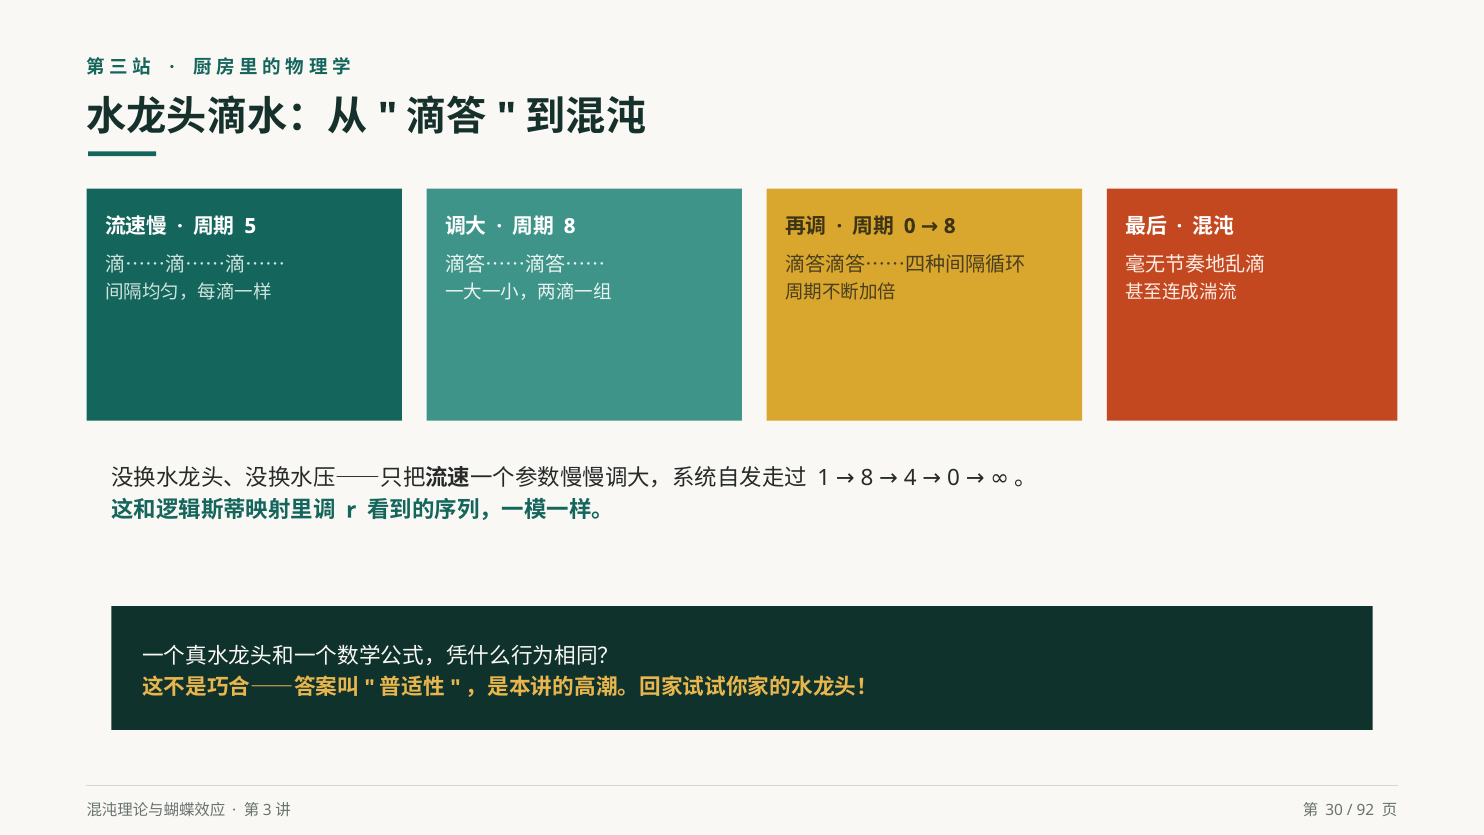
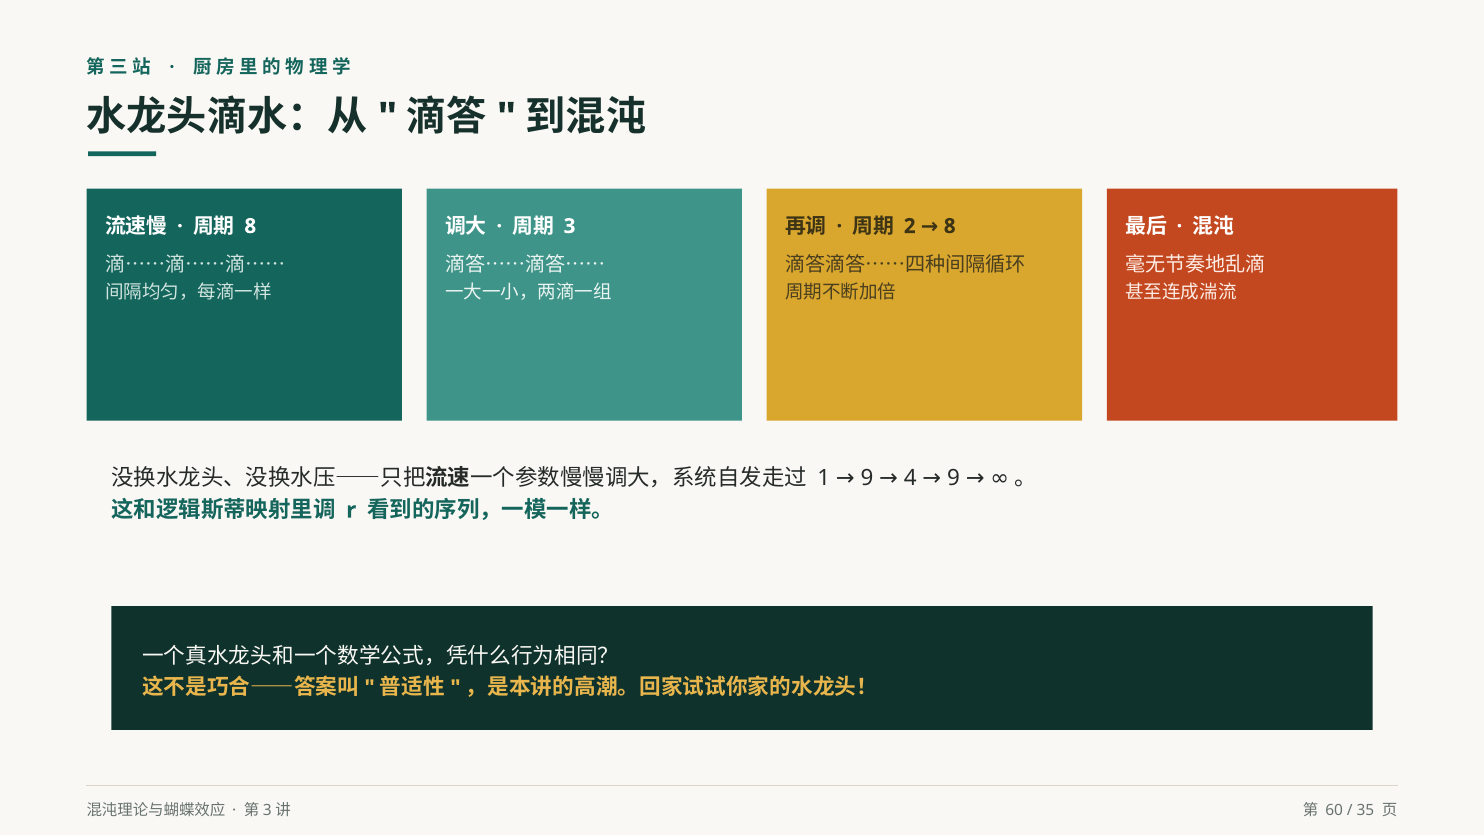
5 at (250, 226): 5 -> 8
8 at (570, 226): 8 -> 3
0 at (910, 226): 0 -> 2
1 8: 8 -> 9
4 0: 0 -> 9
30: 30 -> 60
92: 92 -> 35
